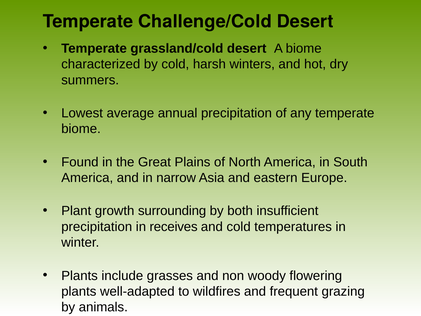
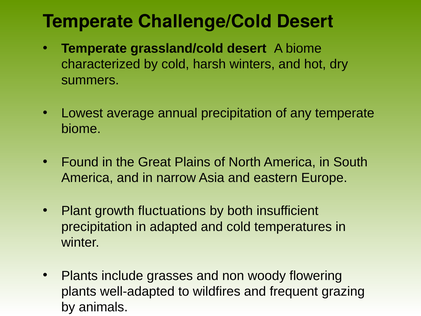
surrounding: surrounding -> fluctuations
receives: receives -> adapted
